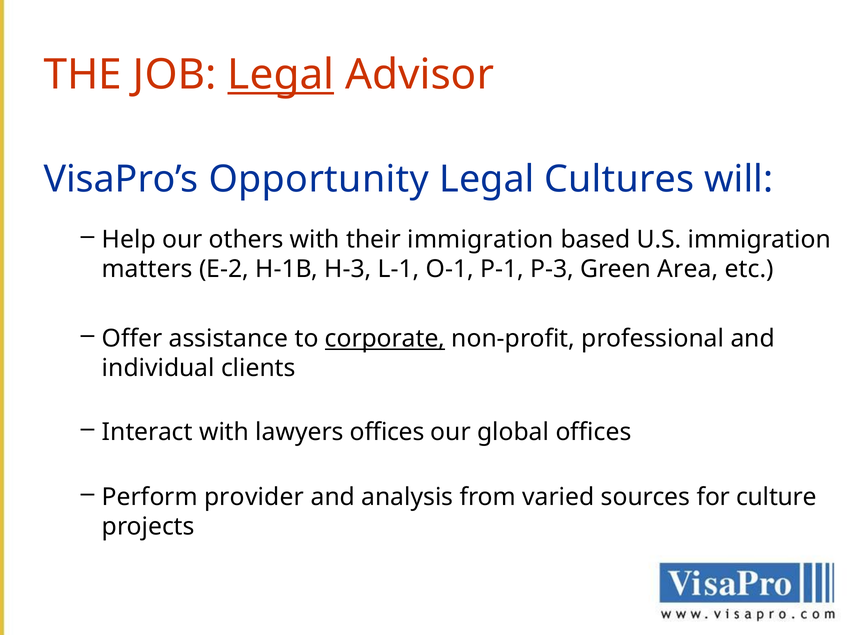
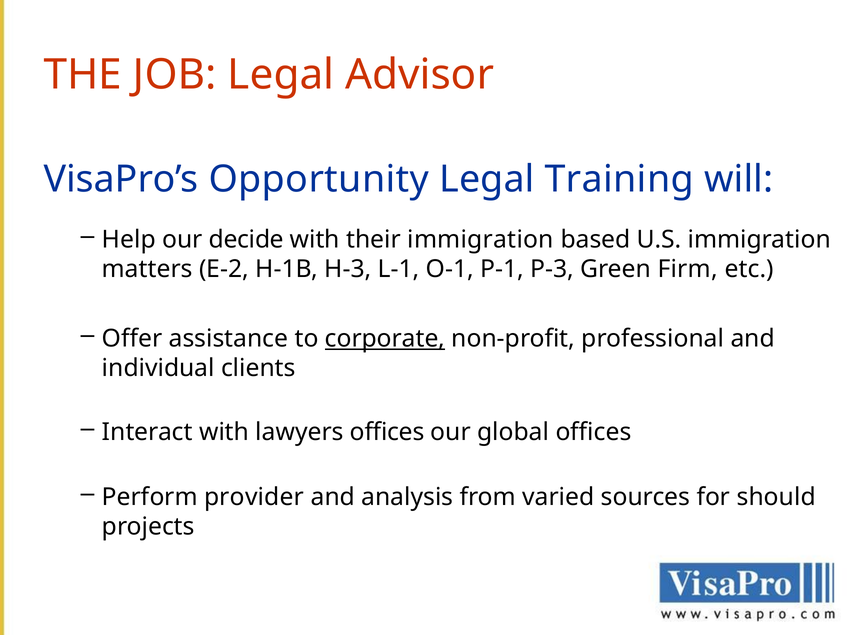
Legal at (281, 75) underline: present -> none
Cultures: Cultures -> Training
others: others -> decide
Area: Area -> Firm
culture: culture -> should
